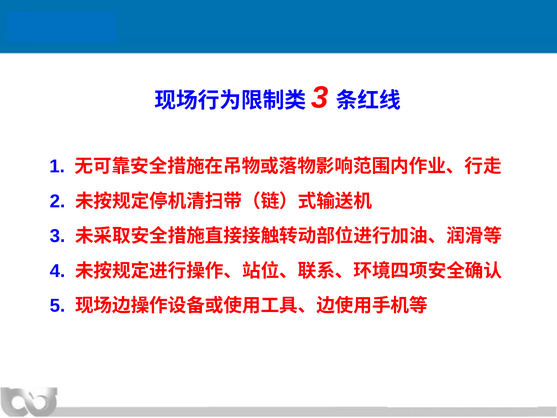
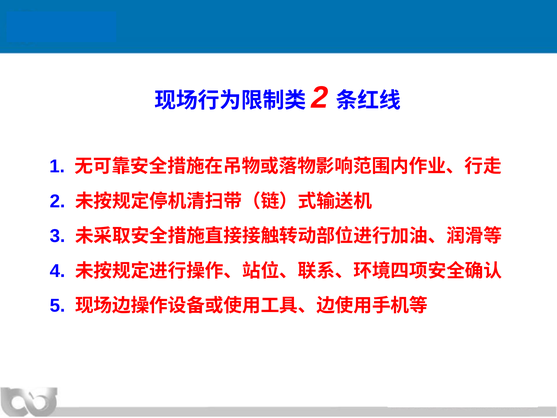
3 at (320, 97): 3 -> 2
